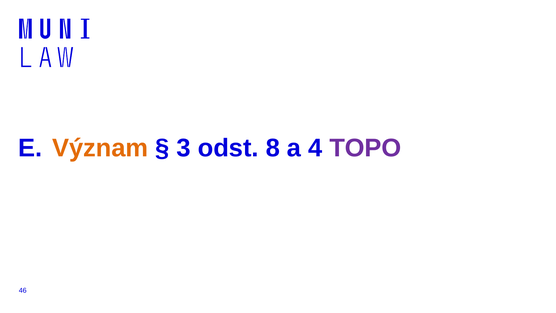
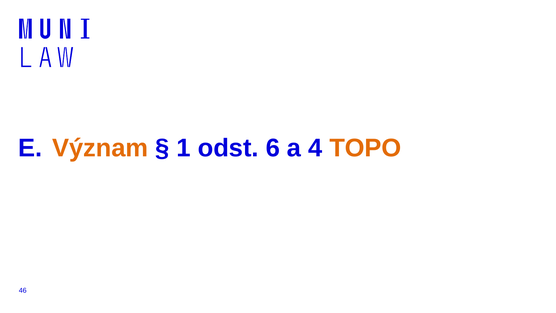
3: 3 -> 1
8: 8 -> 6
TOPO colour: purple -> orange
